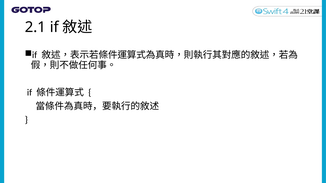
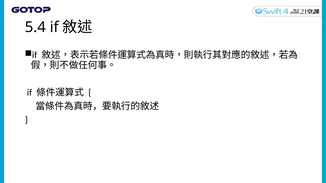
2.1: 2.1 -> 5.4
